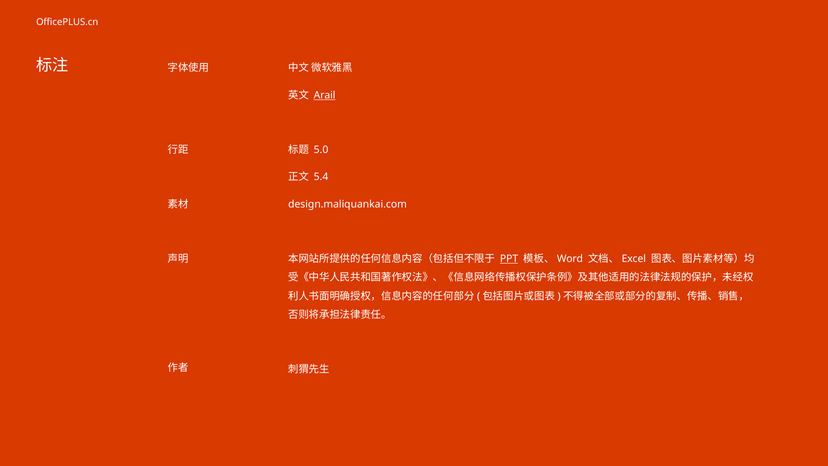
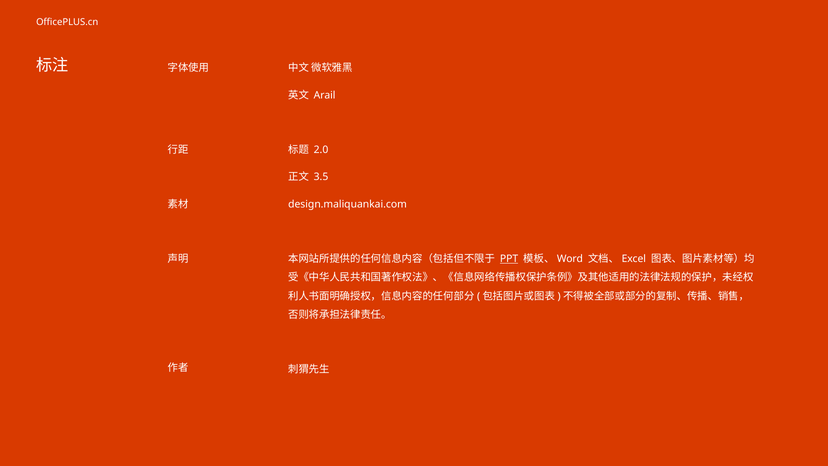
Arail underline: present -> none
5.0: 5.0 -> 2.0
5.4: 5.4 -> 3.5
